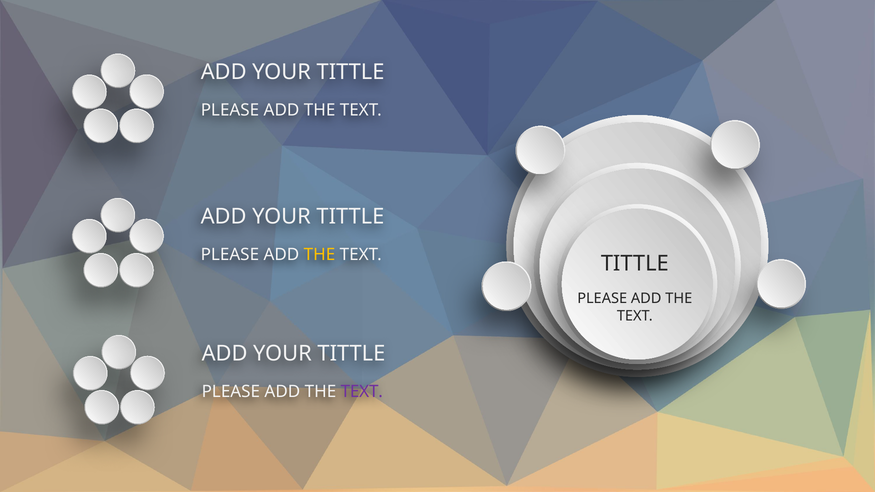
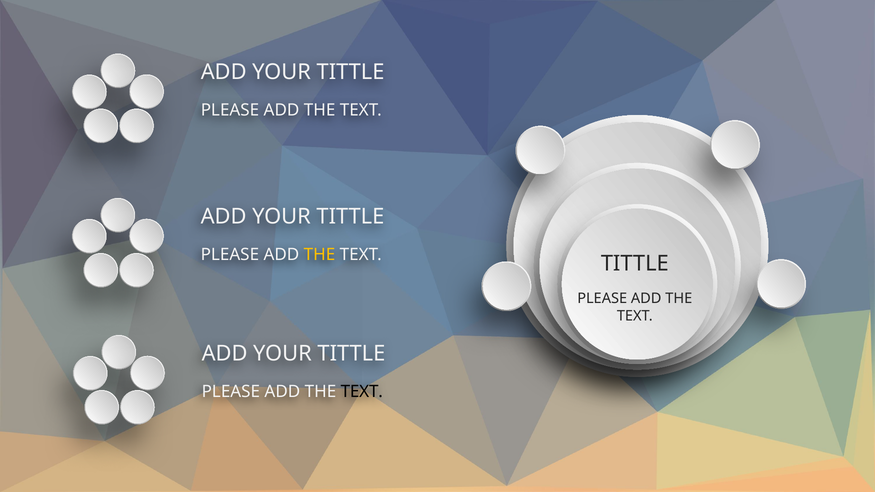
TEXT at (362, 392) colour: purple -> black
